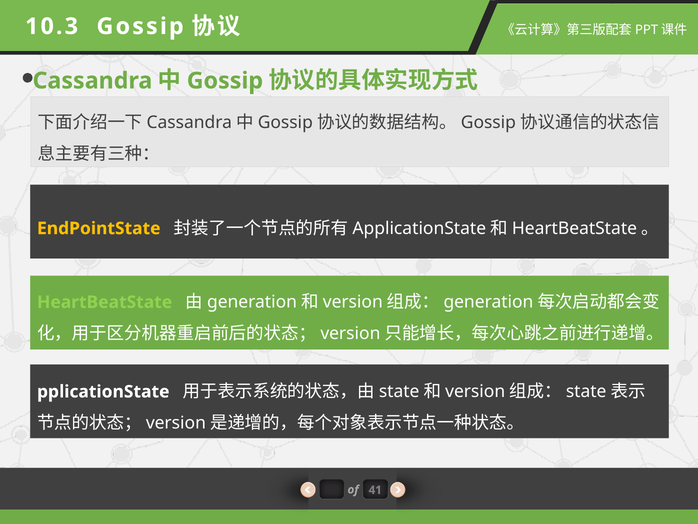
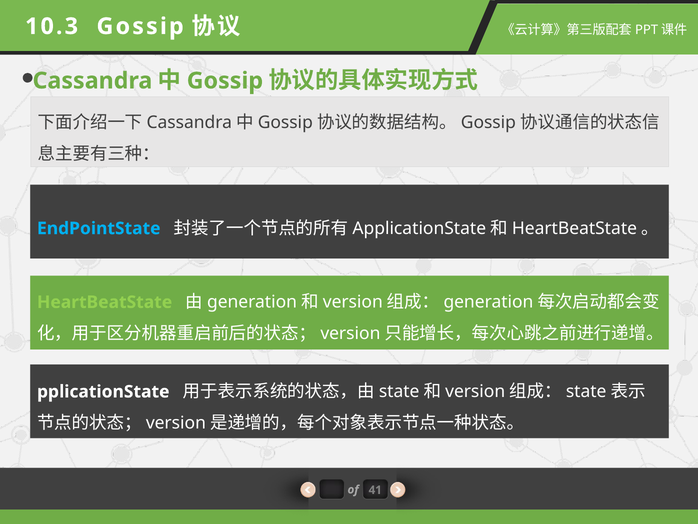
EndPointState colour: yellow -> light blue
